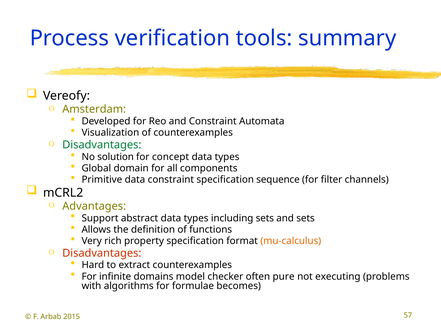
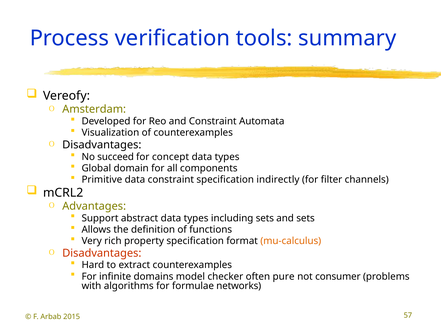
Disadvantages at (102, 145) colour: green -> black
solution: solution -> succeed
sequence: sequence -> indirectly
executing: executing -> consumer
becomes: becomes -> networks
